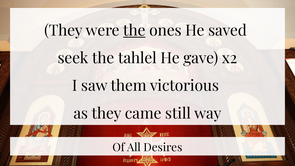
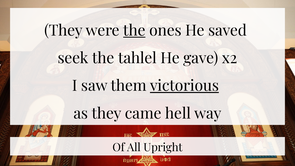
victorious underline: none -> present
still: still -> hell
Desires: Desires -> Upright
